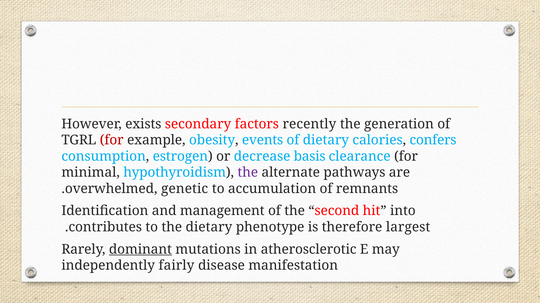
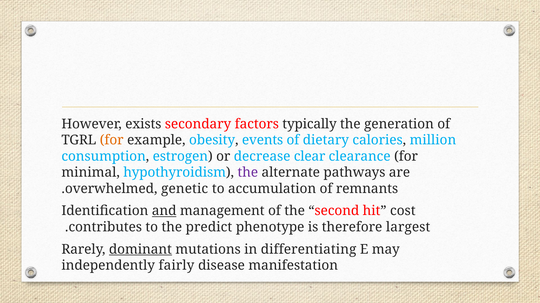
recently: recently -> typically
for at (112, 141) colour: red -> orange
confers: confers -> million
basis: basis -> clear
and underline: none -> present
into: into -> cost
the dietary: dietary -> predict
atherosclerotic: atherosclerotic -> differentiating
